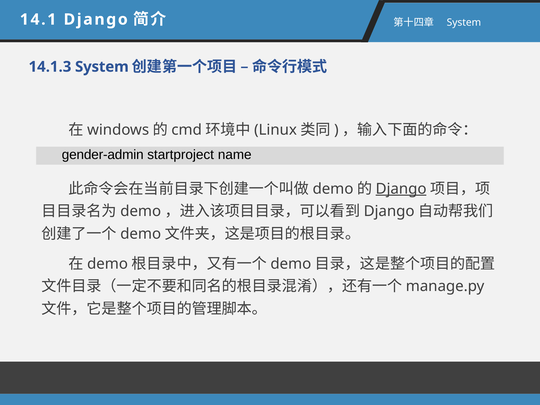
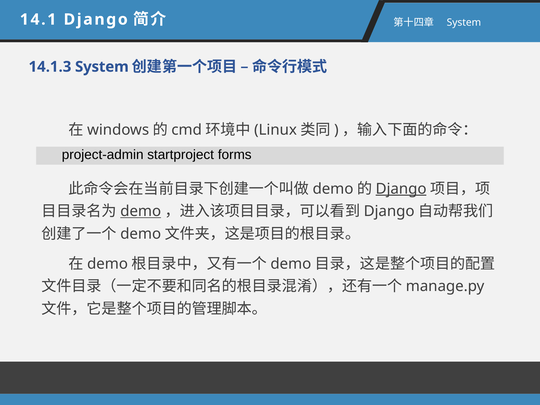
gender-admin: gender-admin -> project-admin
name: name -> forms
demo at (141, 211) underline: none -> present
